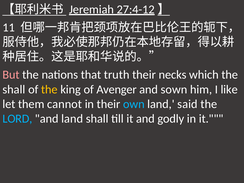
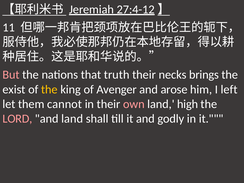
which: which -> brings
shall at (14, 89): shall -> exist
sown: sown -> arose
like: like -> left
own colour: light blue -> pink
said: said -> high
LORD colour: light blue -> pink
